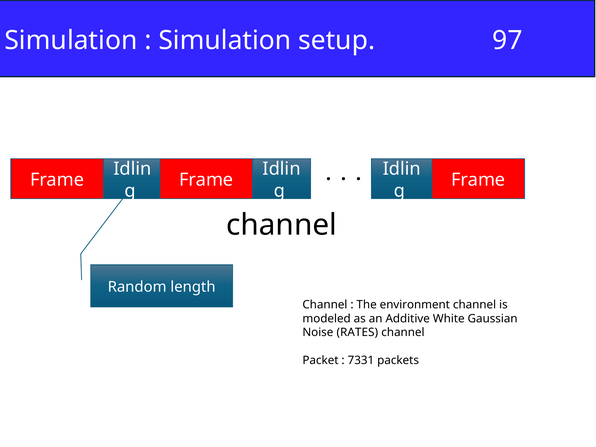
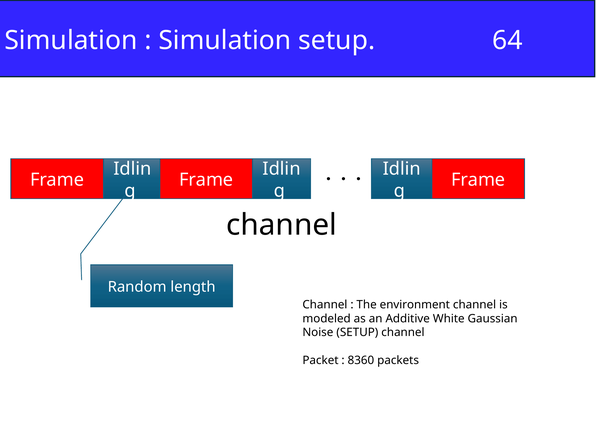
97: 97 -> 64
Noise RATES: RATES -> SETUP
7331: 7331 -> 8360
